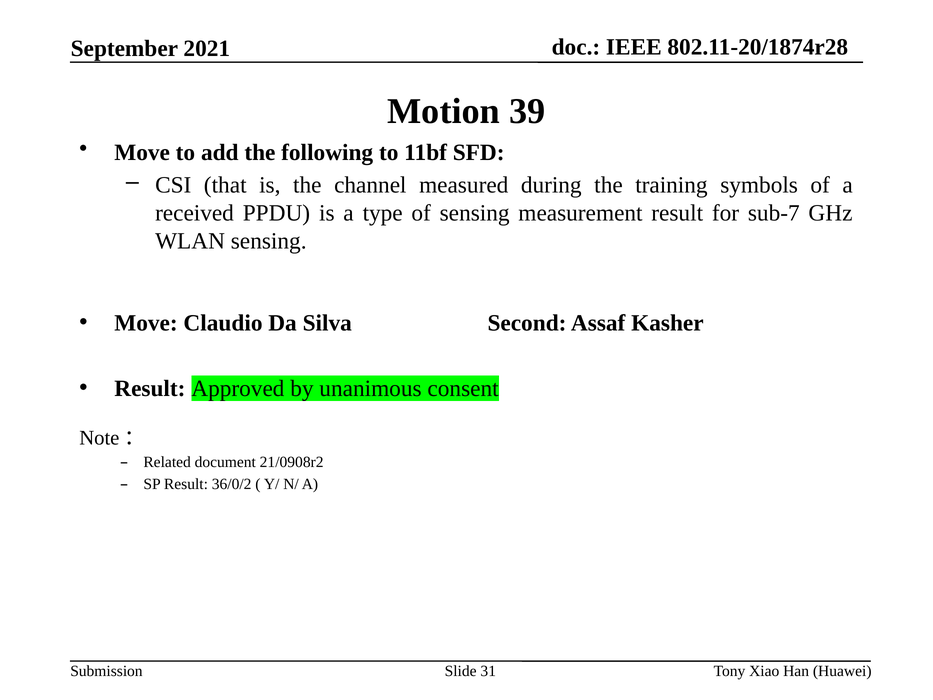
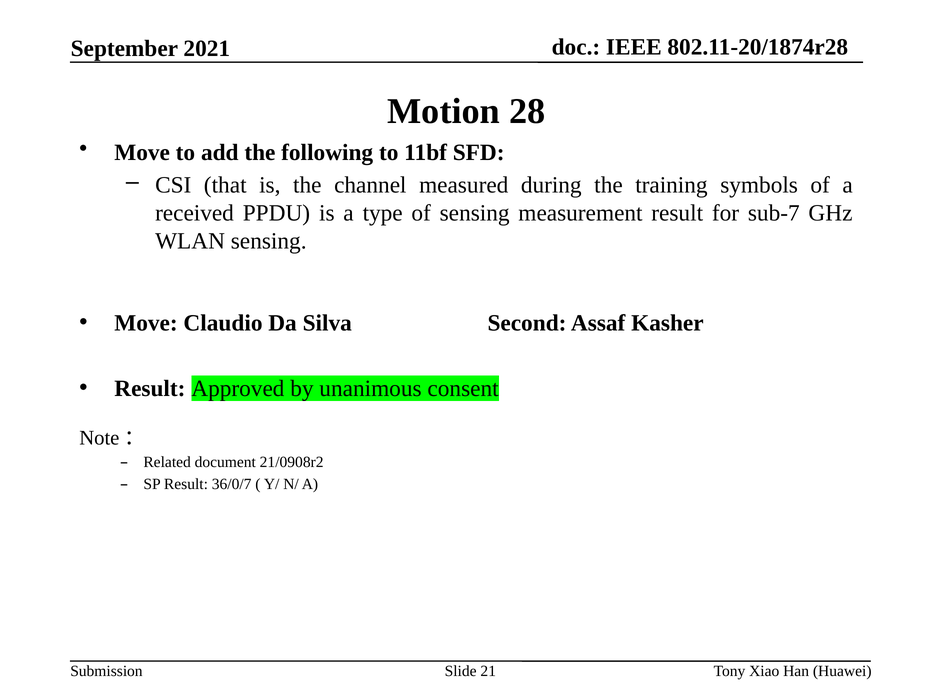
39: 39 -> 28
36/0/2: 36/0/2 -> 36/0/7
31: 31 -> 21
